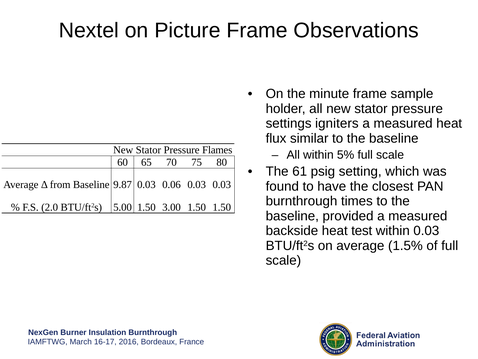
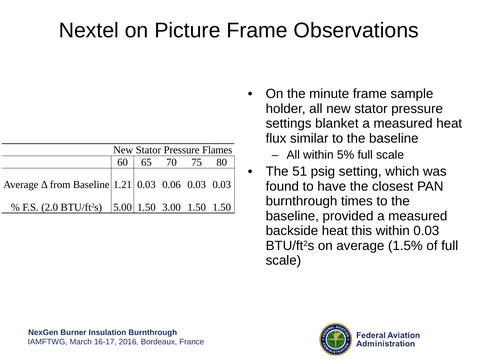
igniters: igniters -> blanket
61: 61 -> 51
9.87: 9.87 -> 1.21
test: test -> this
